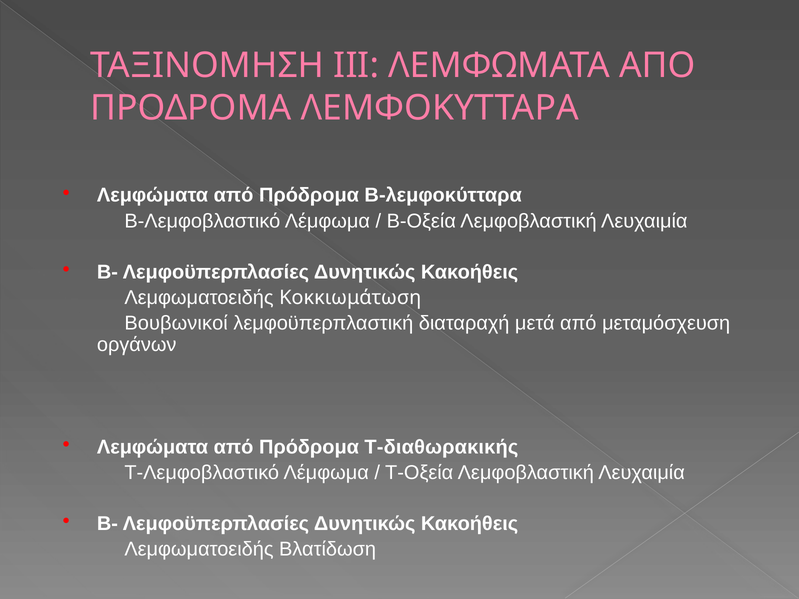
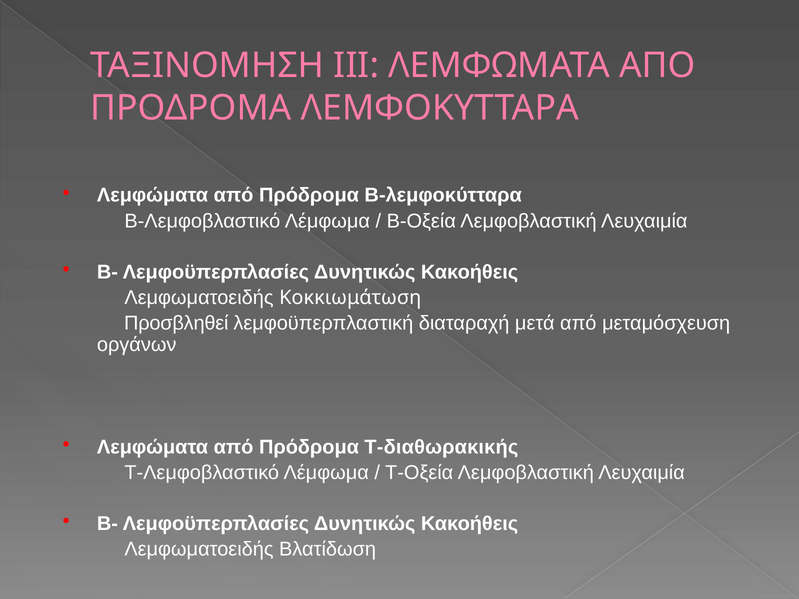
Βουβωνικοί: Βουβωνικοί -> Προσβληθεί
